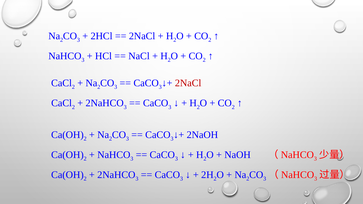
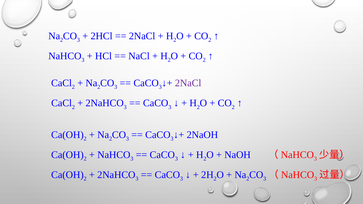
2NaCl at (188, 83) colour: red -> purple
